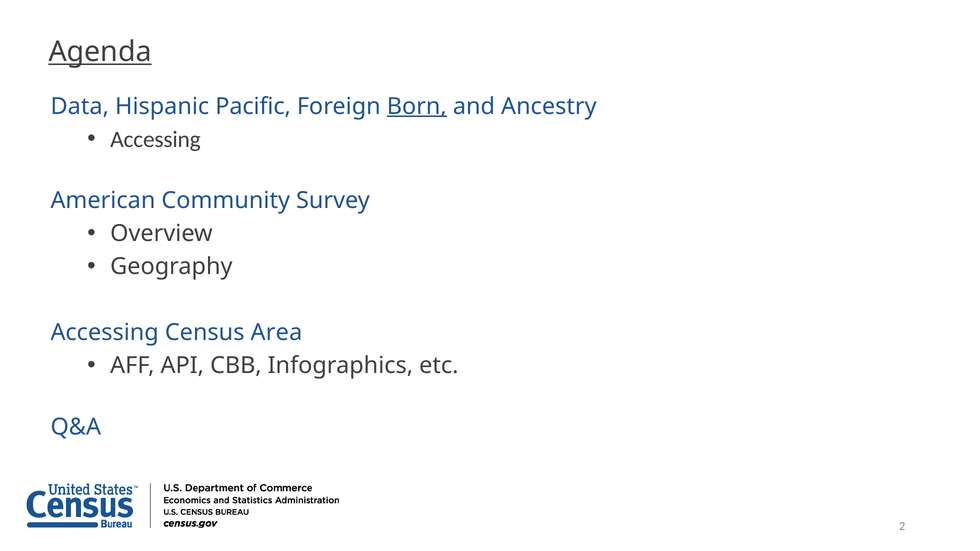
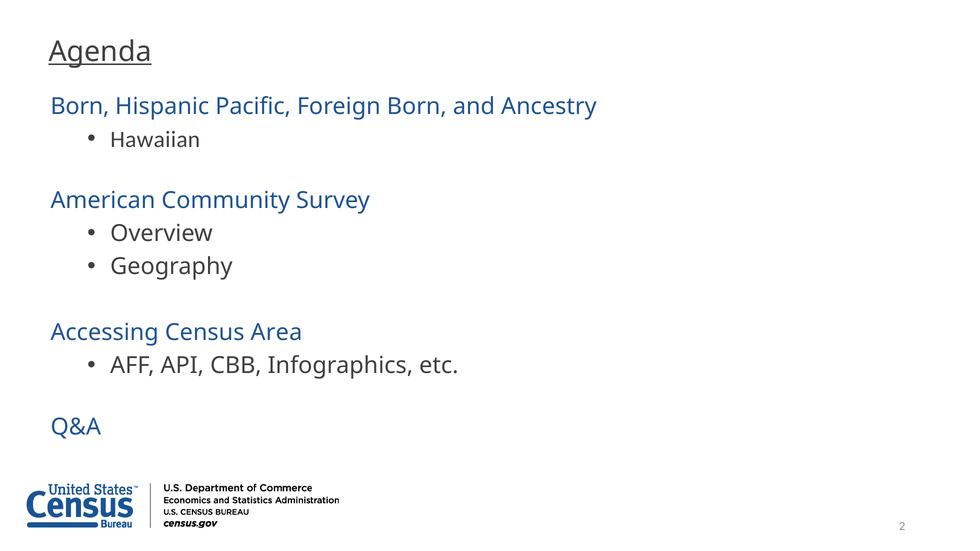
Data at (80, 106): Data -> Born
Born at (417, 106) underline: present -> none
Accessing at (155, 139): Accessing -> Hawaiian
